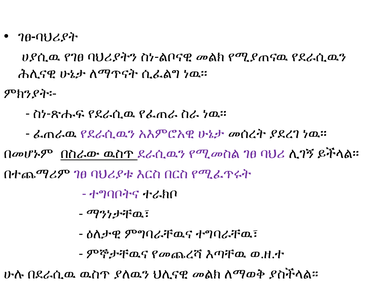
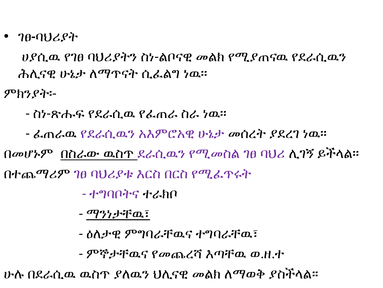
ማንነታቸዉ፣ underline: none -> present
